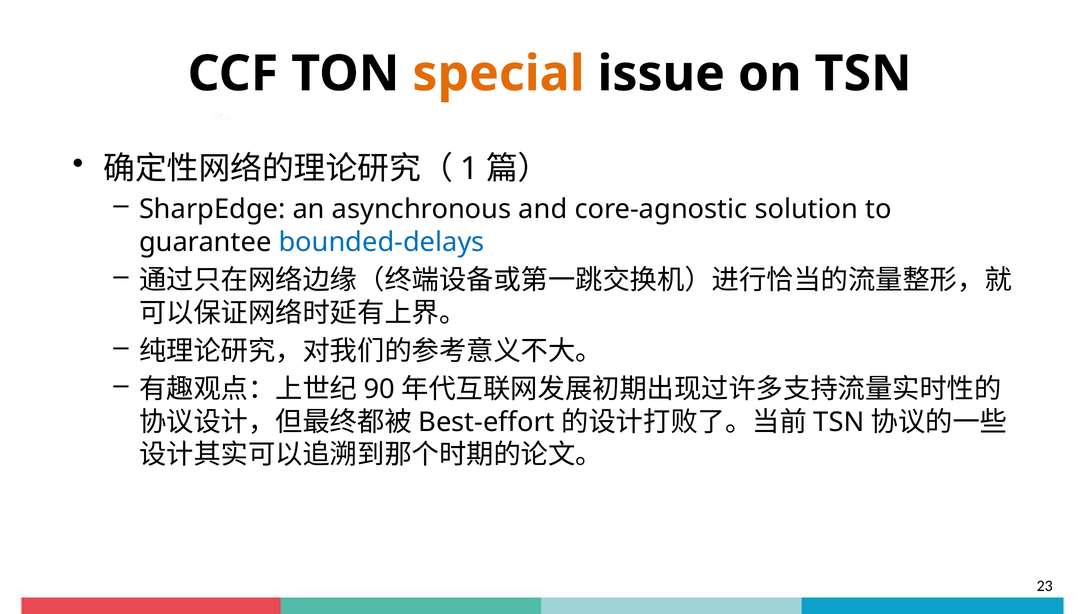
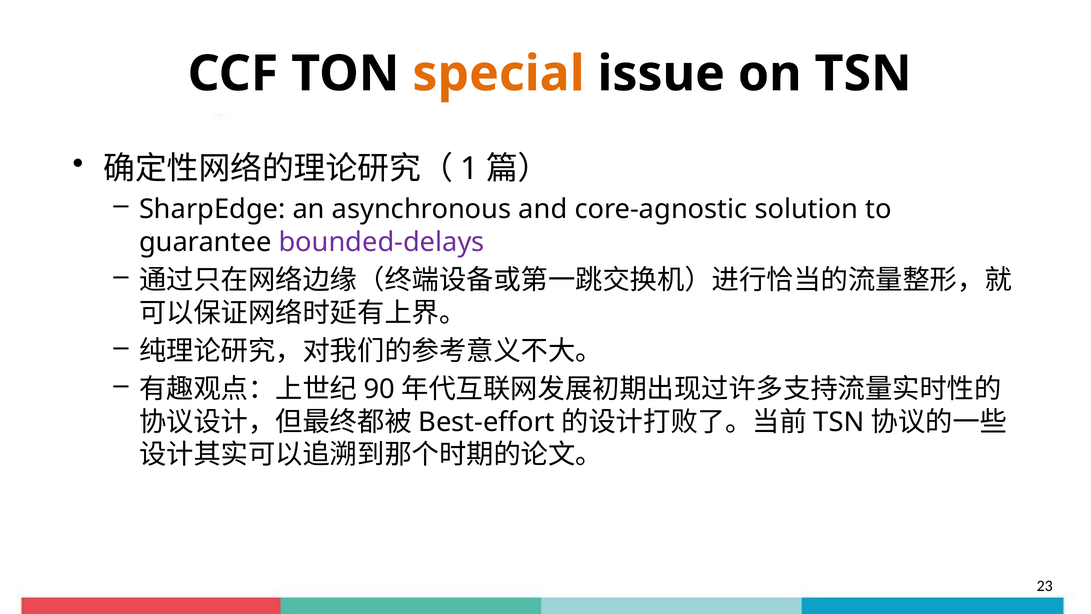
bounded‑delays colour: blue -> purple
